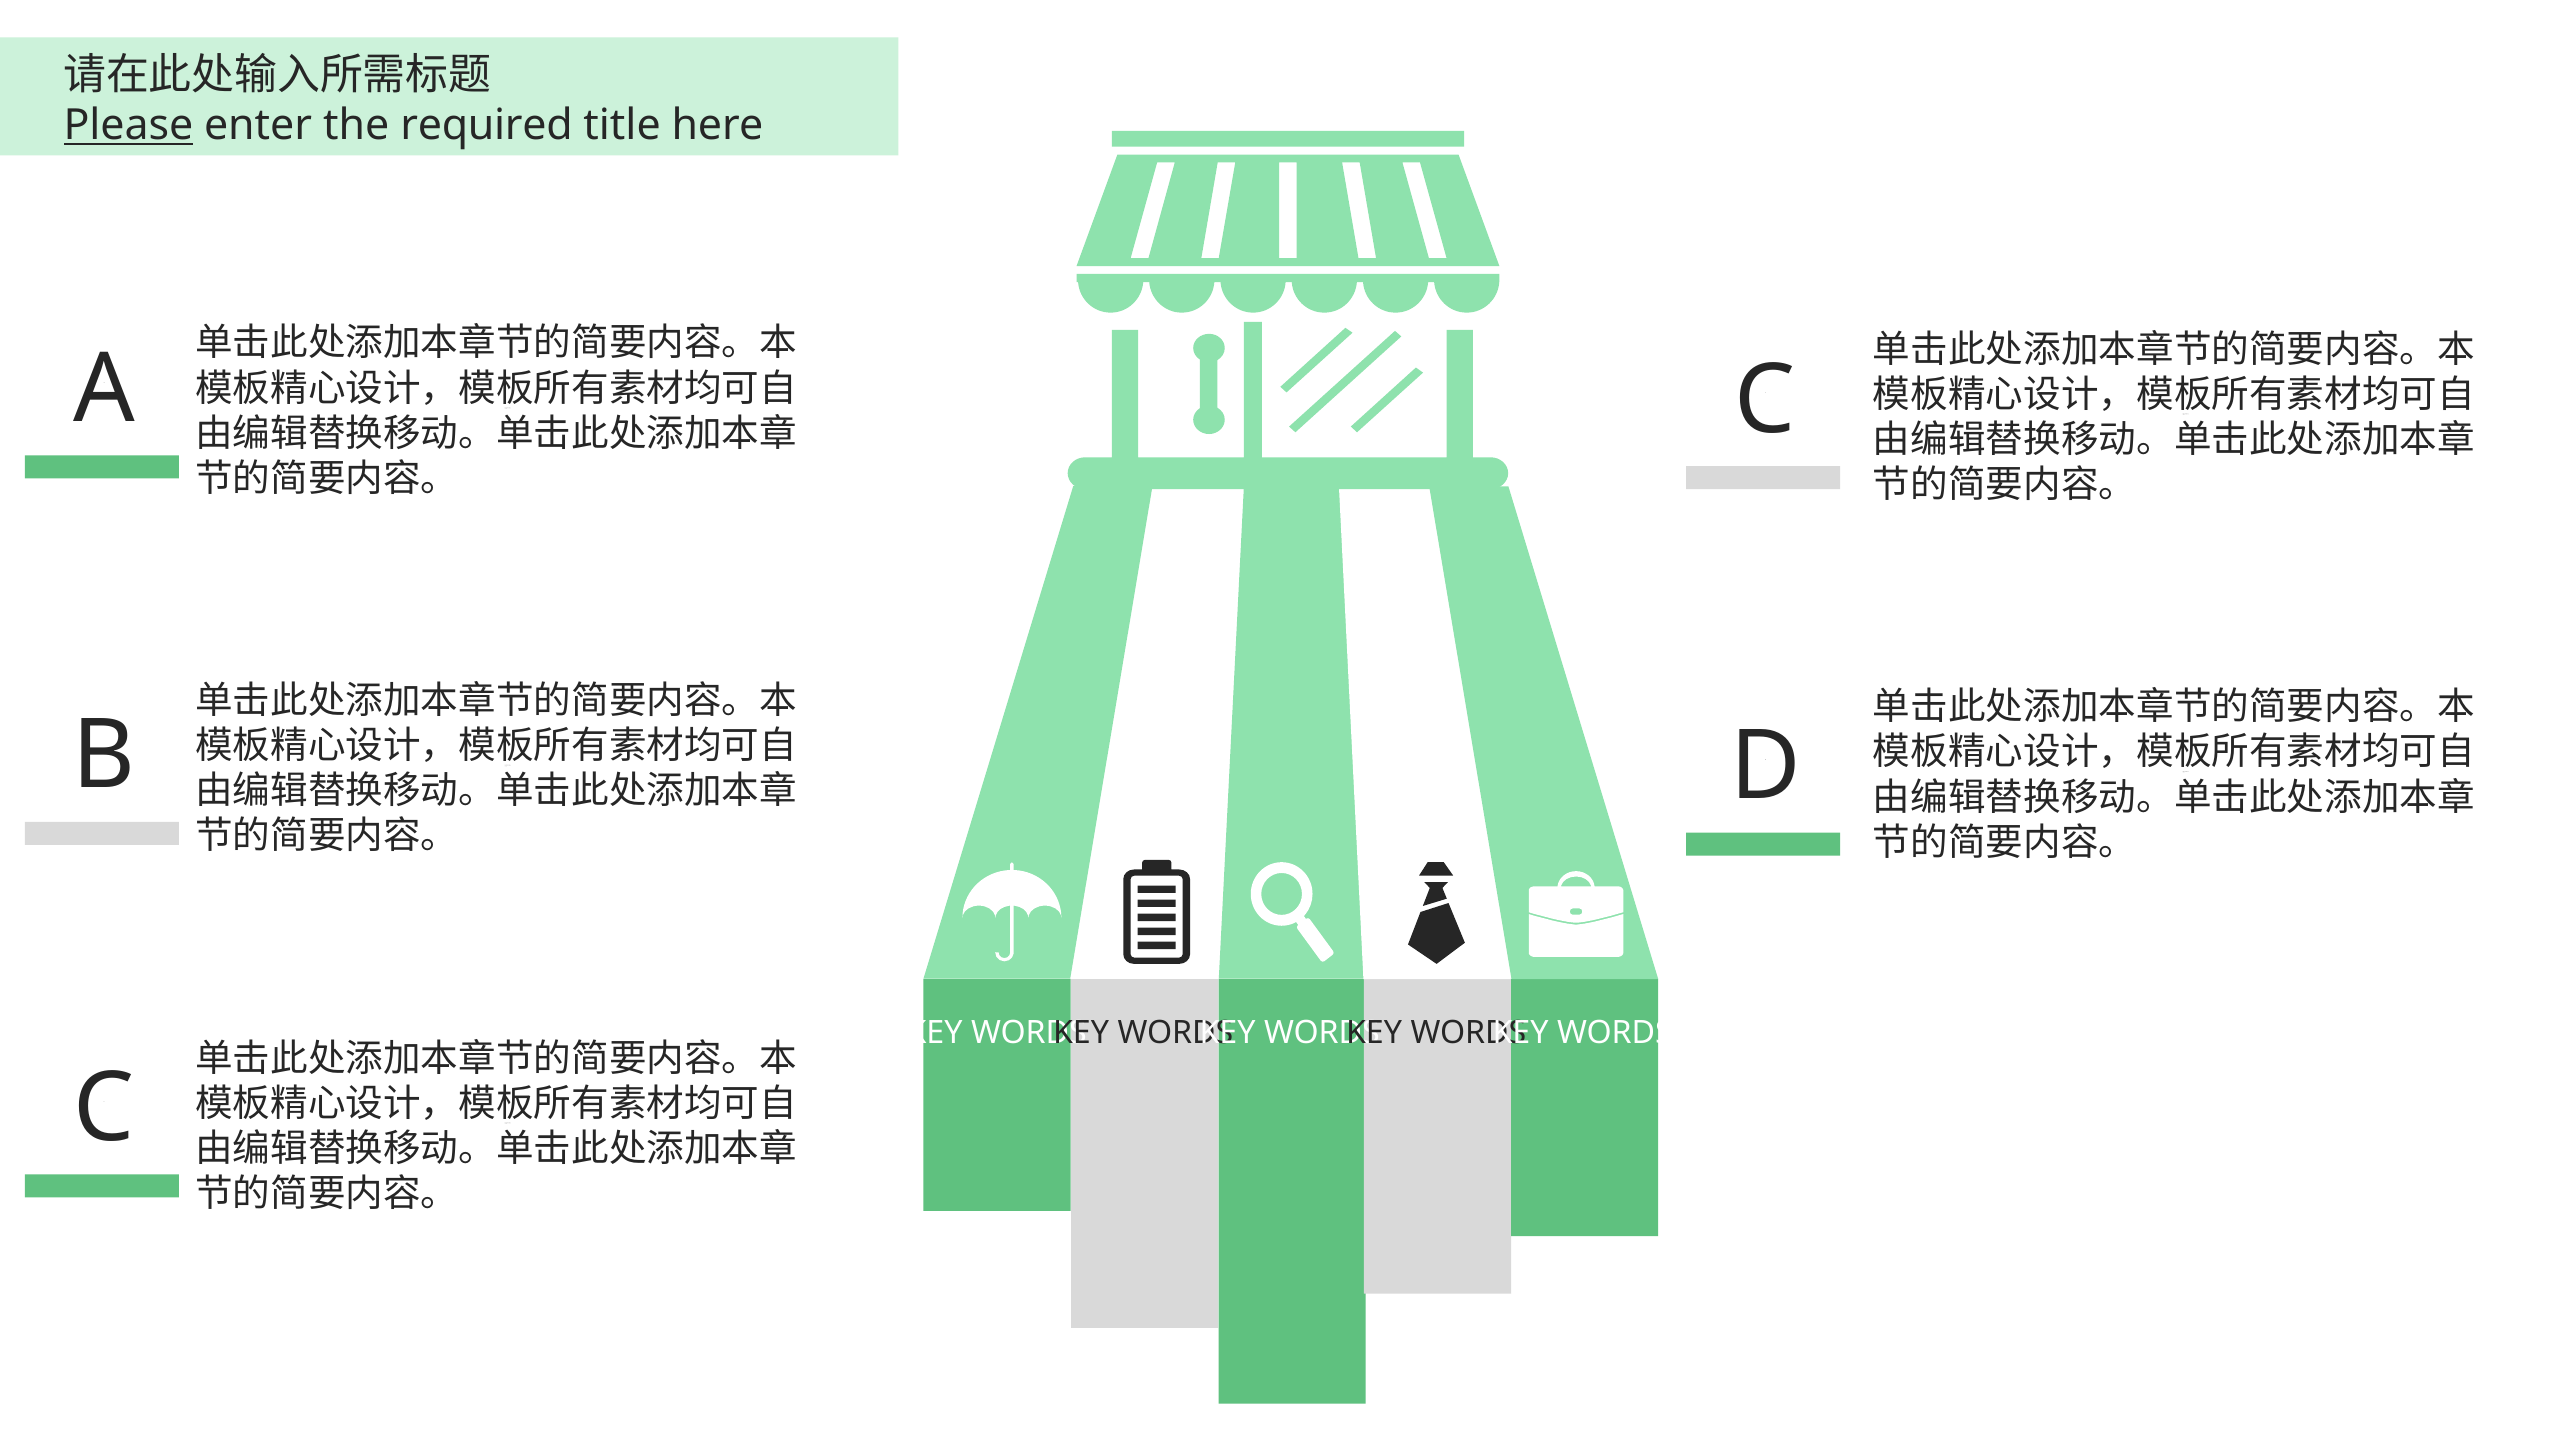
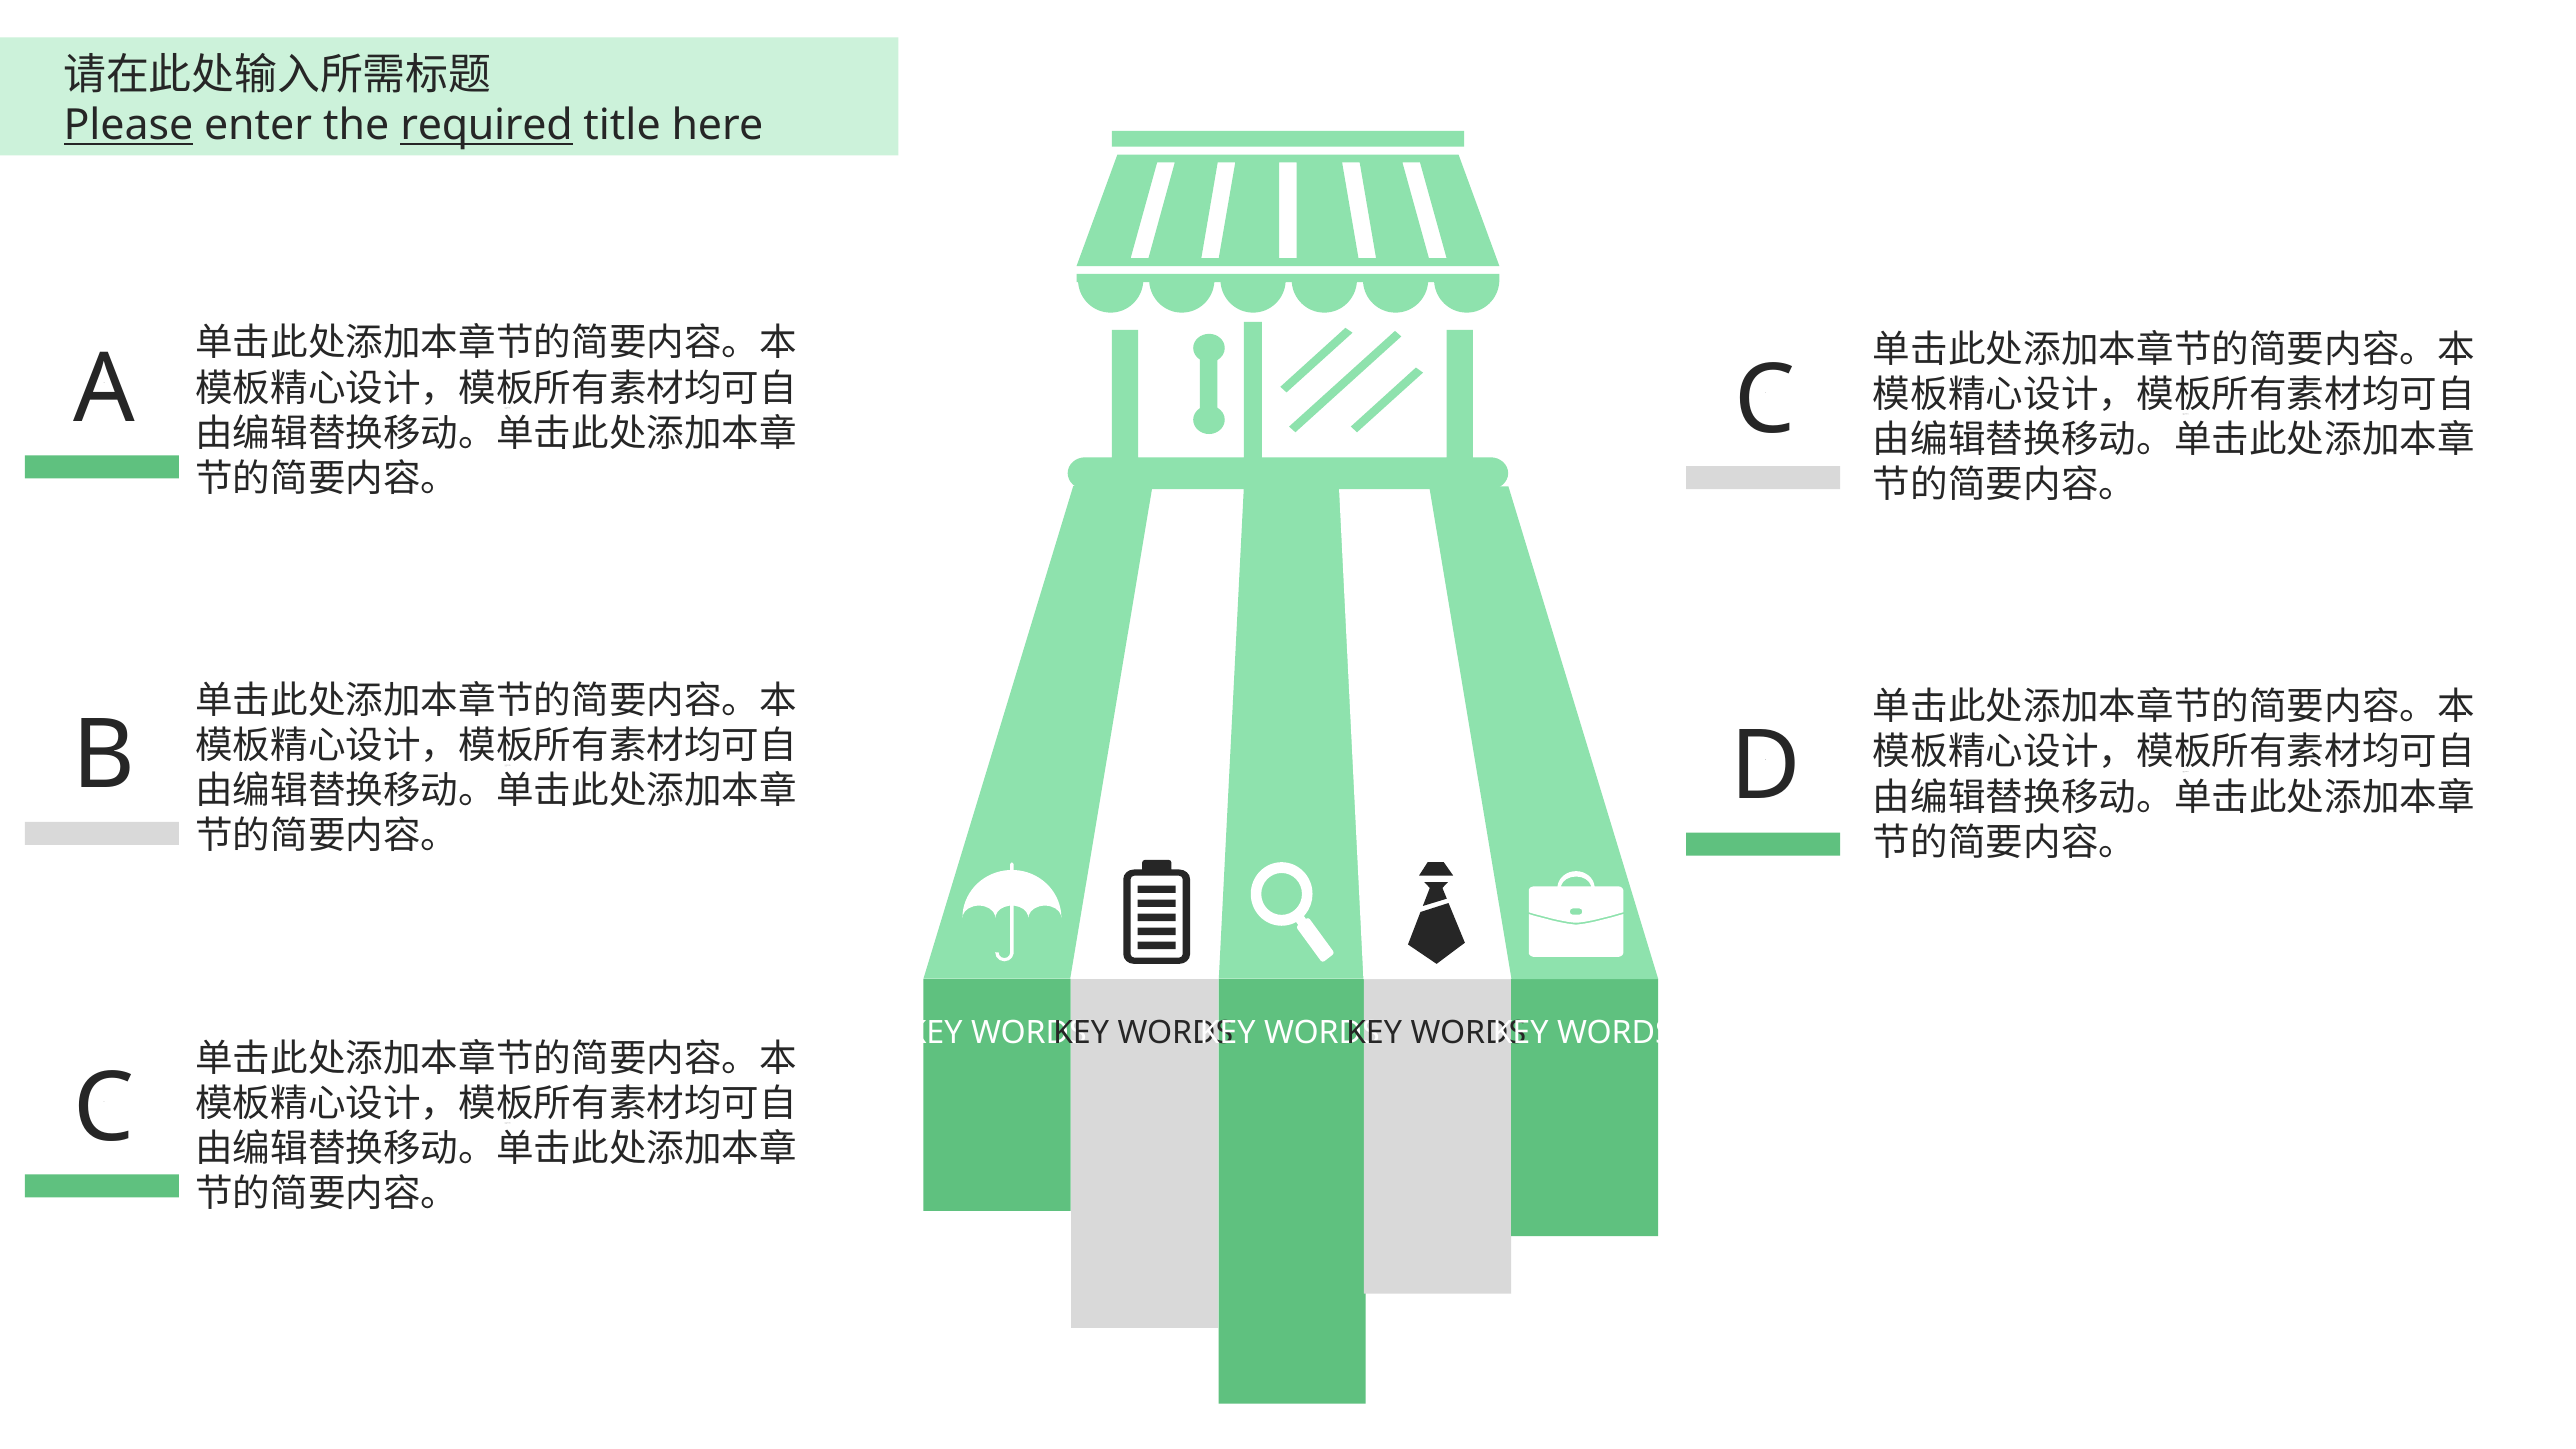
required underline: none -> present
